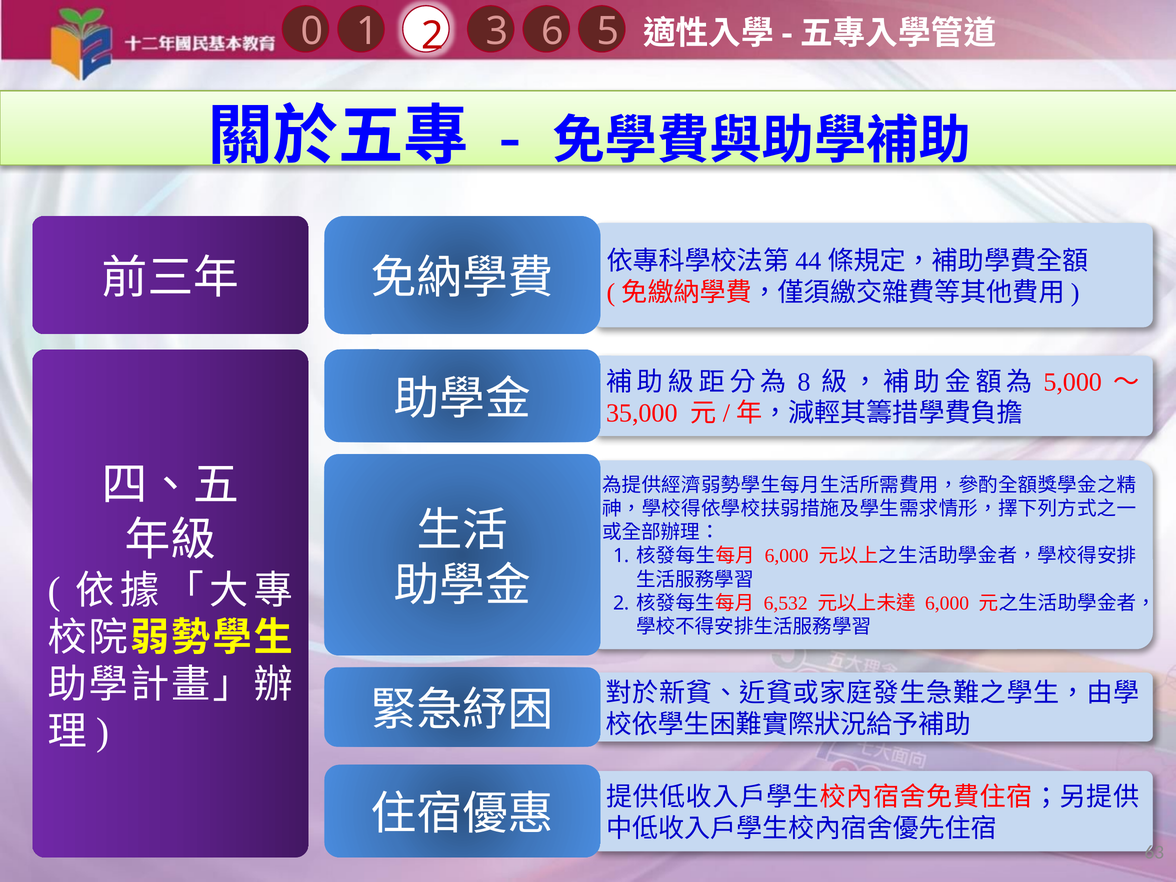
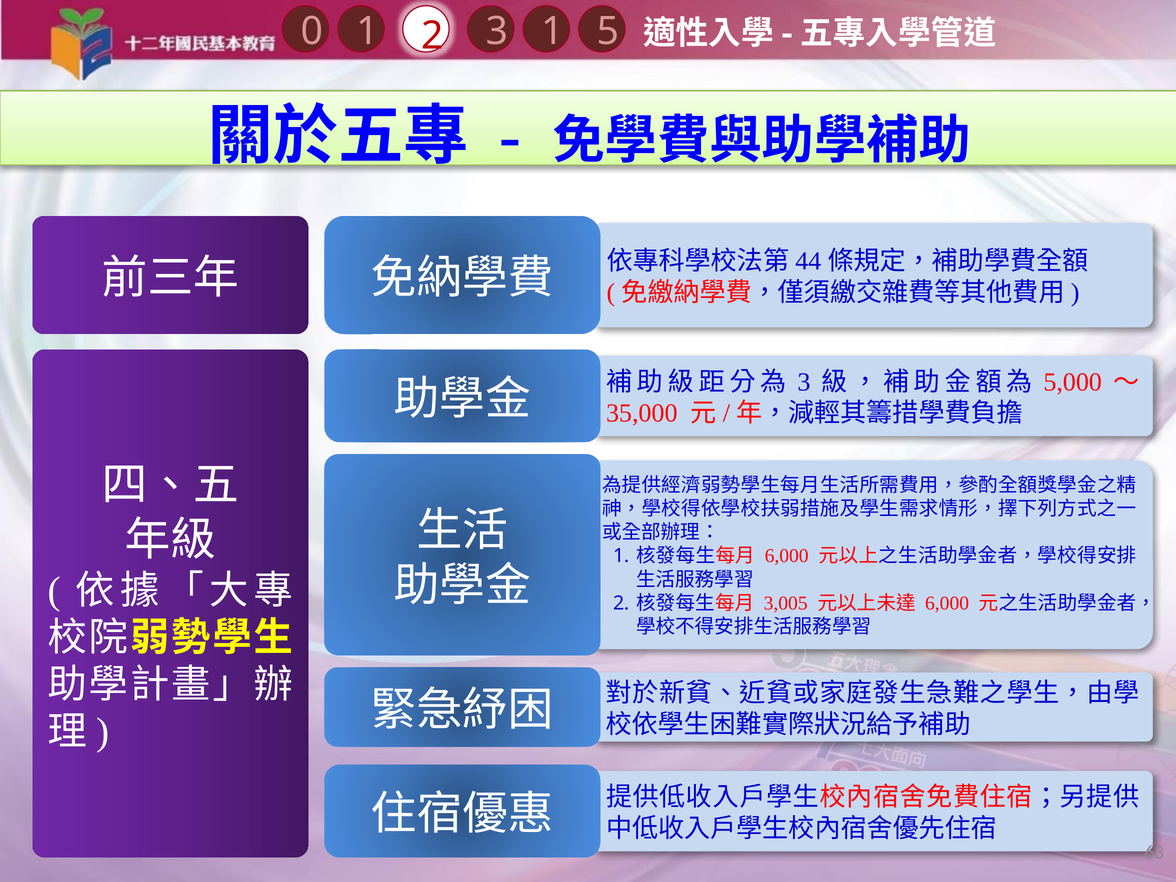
1 6: 6 -> 1
8 at (804, 382): 8 -> 3
6,532: 6,532 -> 3,005
